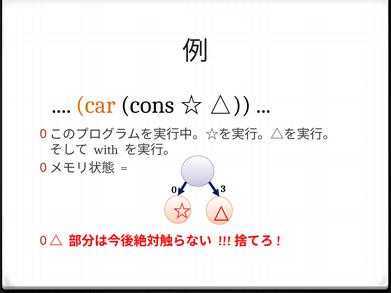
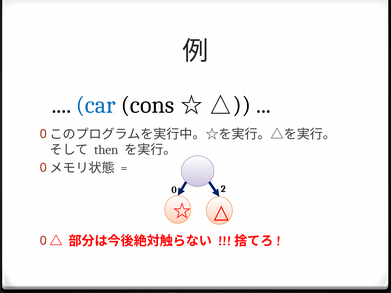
car colour: orange -> blue
with: with -> then
3: 3 -> 2
